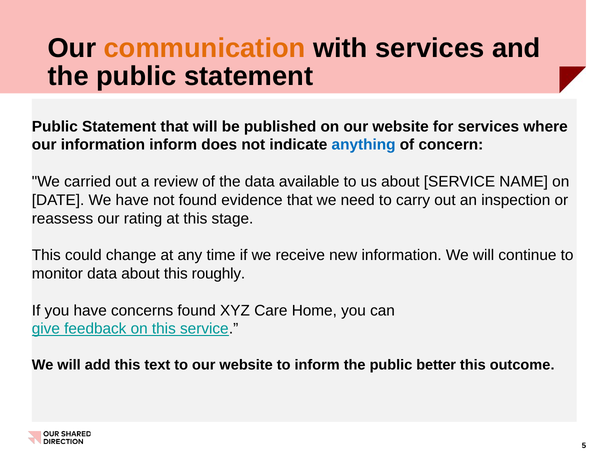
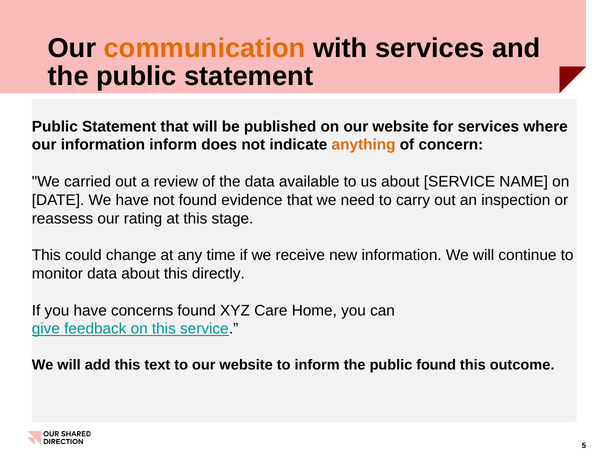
anything colour: blue -> orange
roughly: roughly -> directly
public better: better -> found
